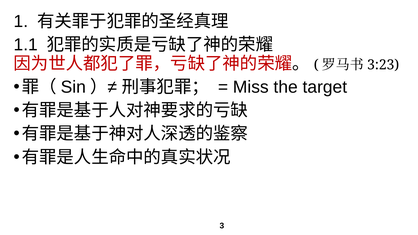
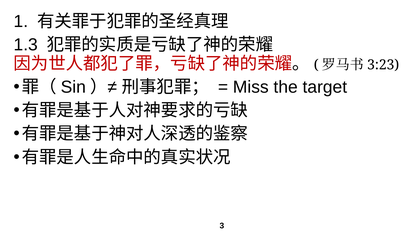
1.1: 1.1 -> 1.3
